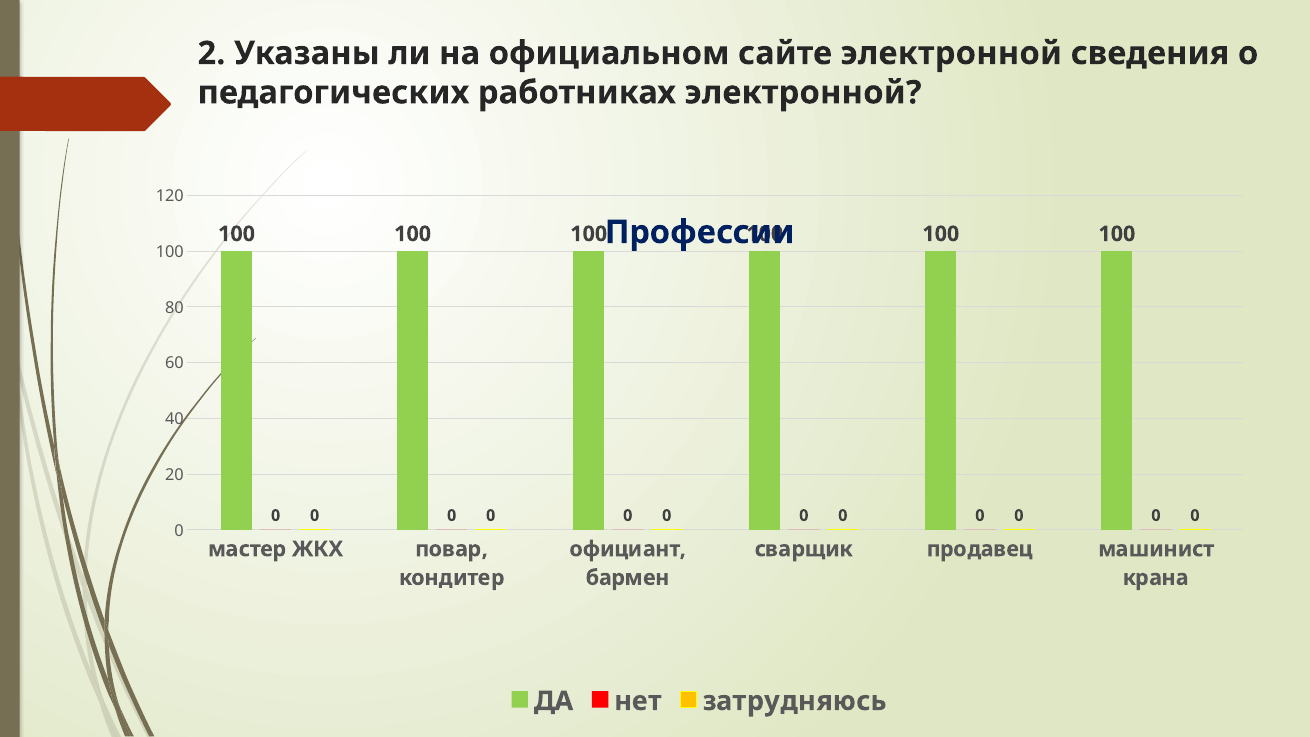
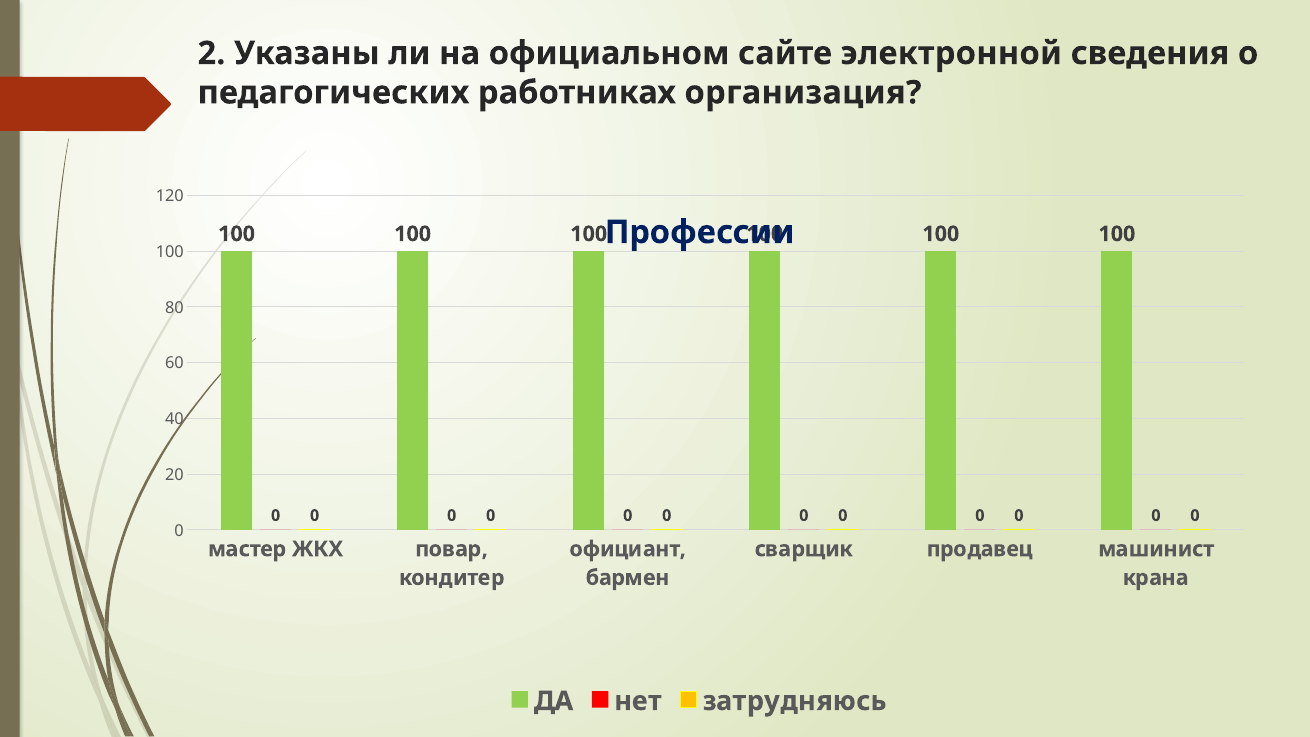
работниках электронной: электронной -> организация
